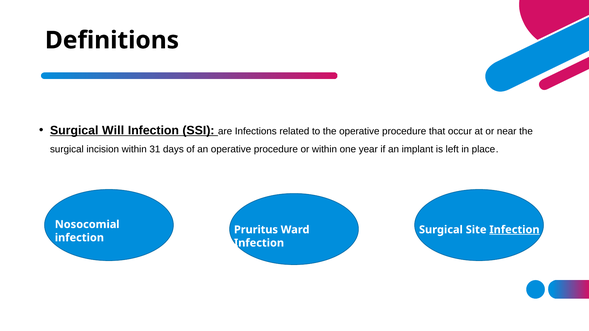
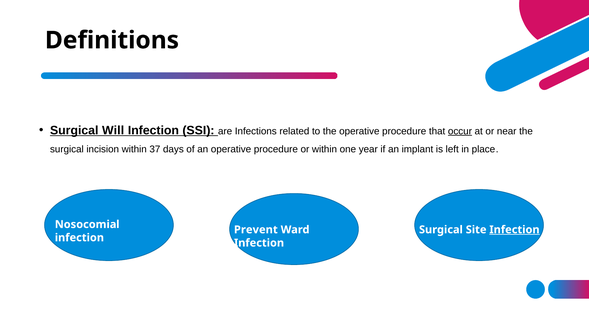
occur underline: none -> present
31: 31 -> 37
Pruritus: Pruritus -> Prevent
